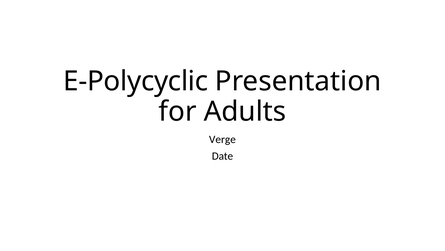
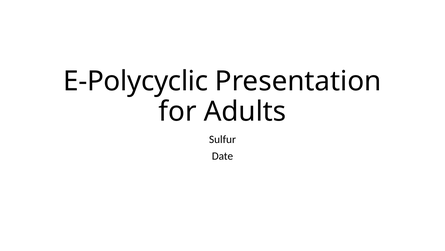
Verge: Verge -> Sulfur
